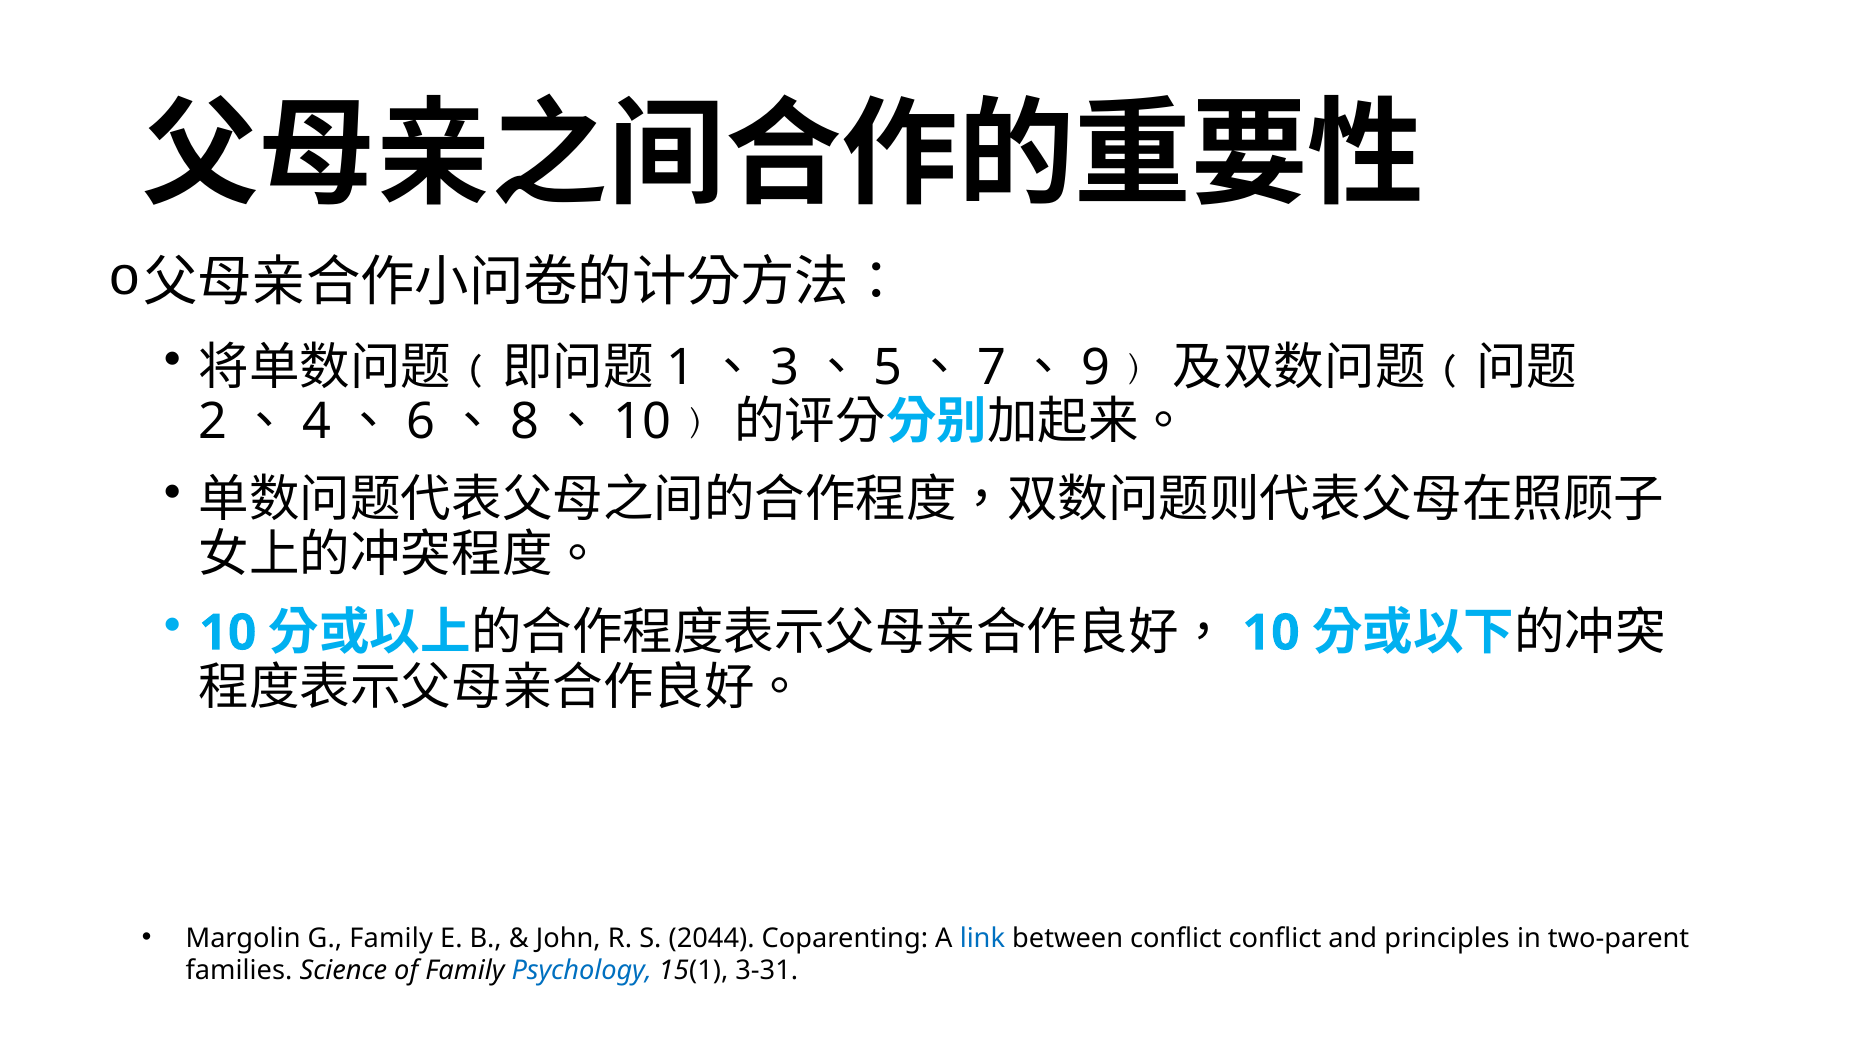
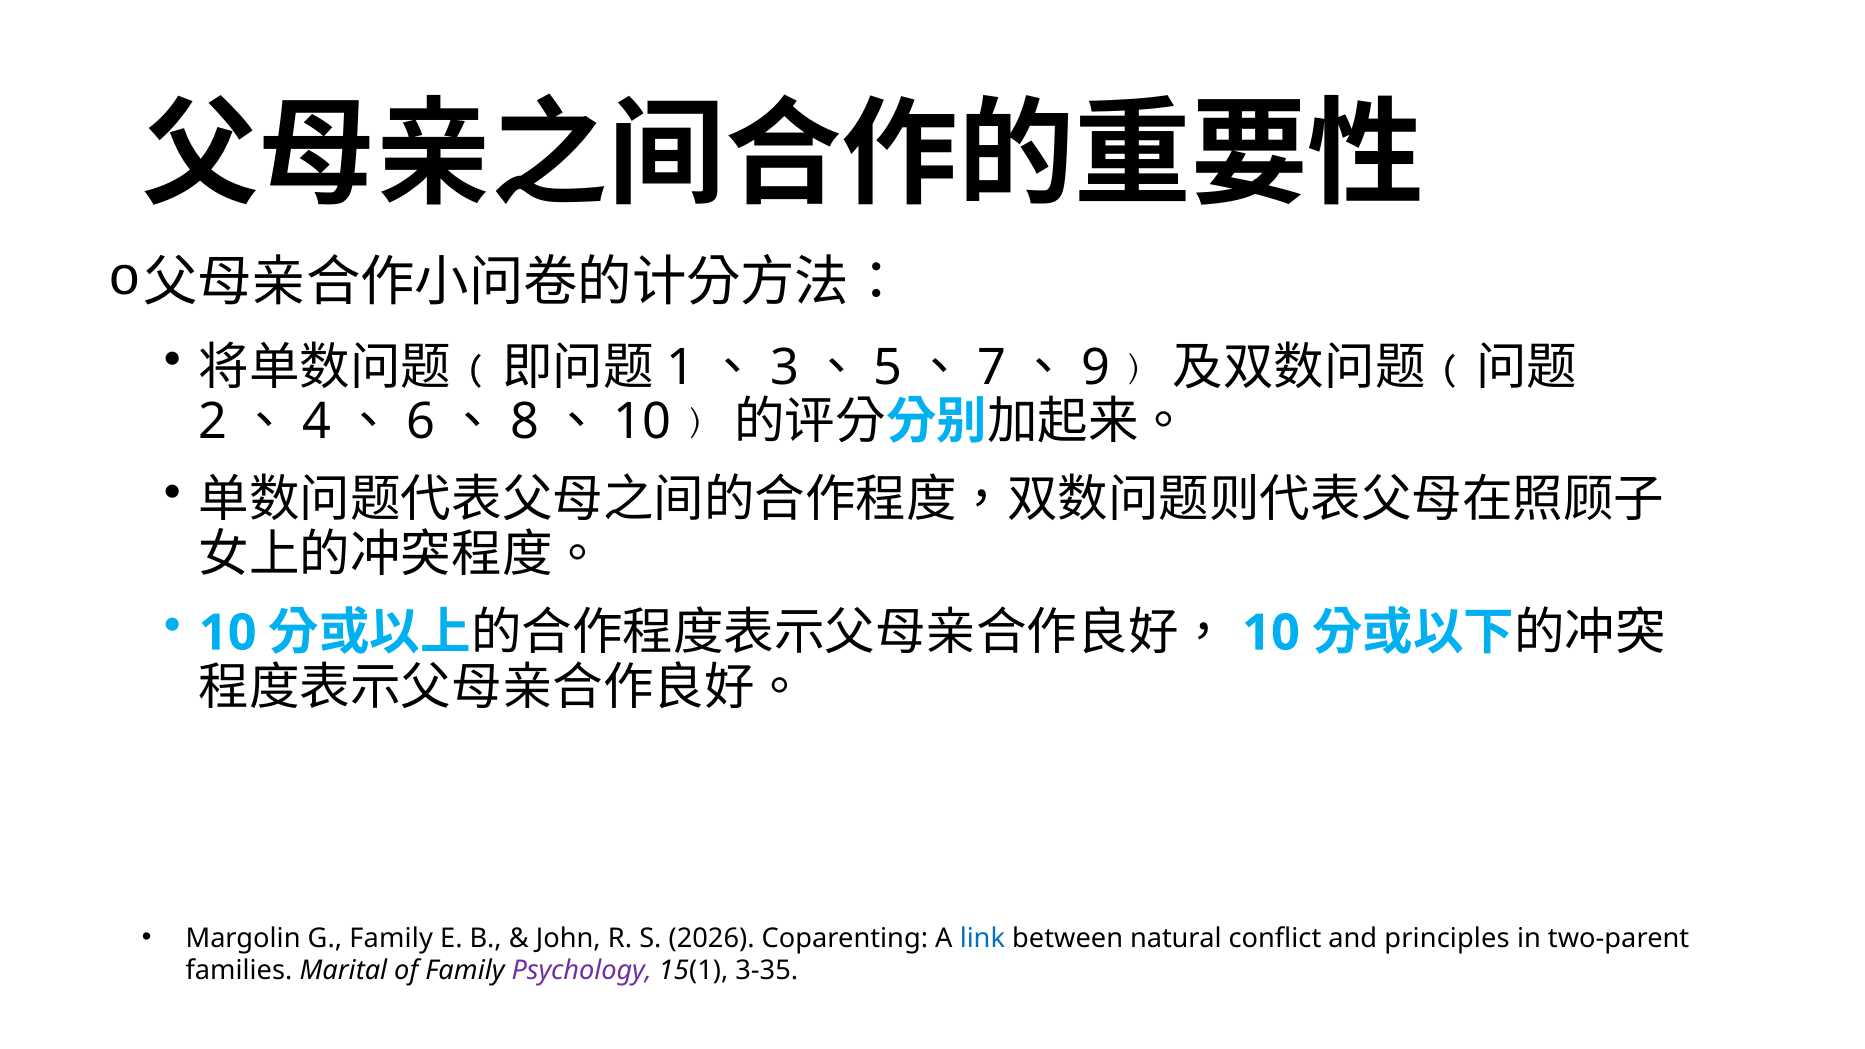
2044: 2044 -> 2026
between conflict: conflict -> natural
Science: Science -> Marital
Psychology colour: blue -> purple
3-31: 3-31 -> 3-35
